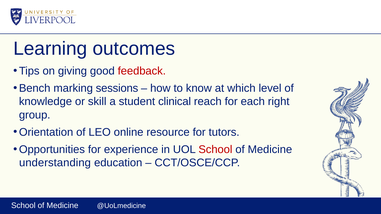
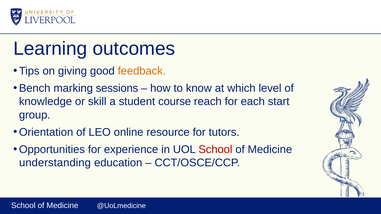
feedback colour: red -> orange
clinical: clinical -> course
right: right -> start
